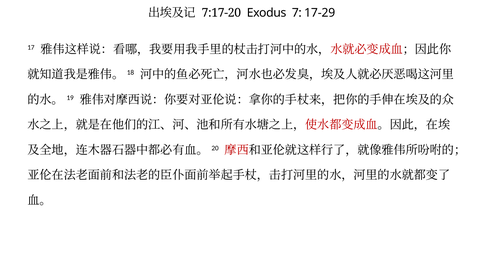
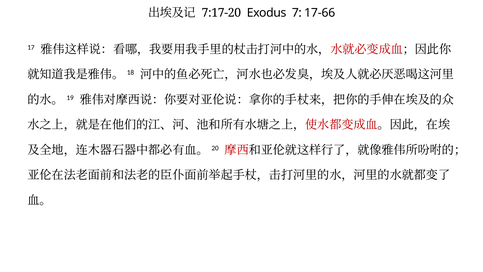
17-29: 17-29 -> 17-66
